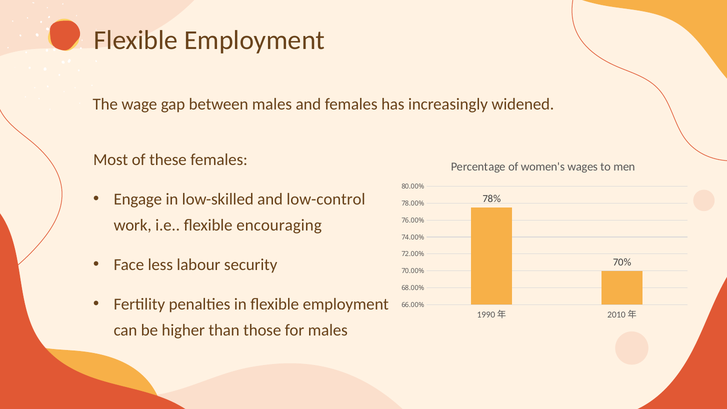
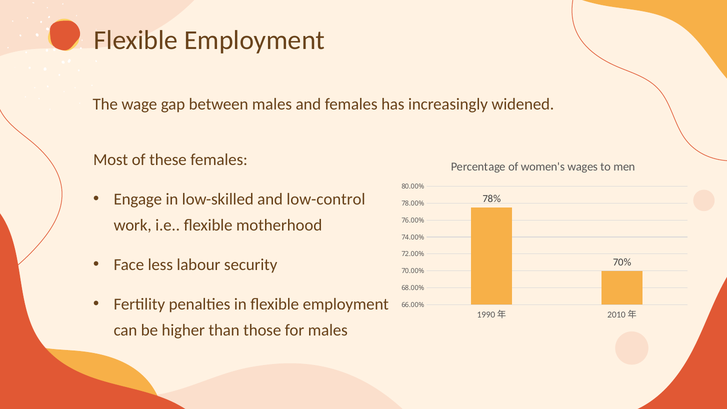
encouraging: encouraging -> motherhood
